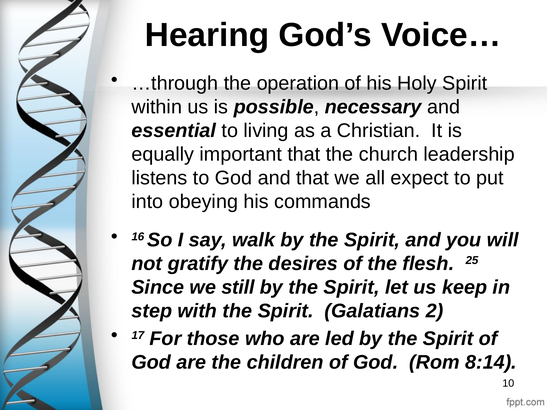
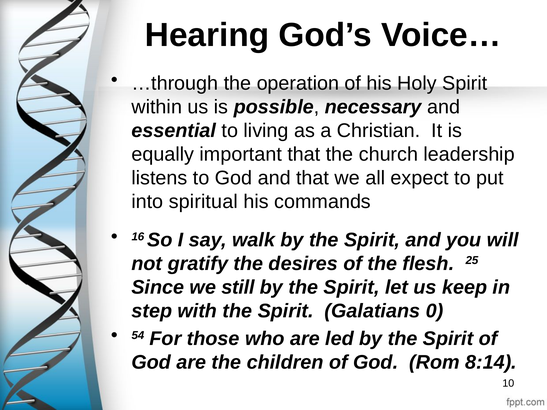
obeying: obeying -> spiritual
2: 2 -> 0
17: 17 -> 54
